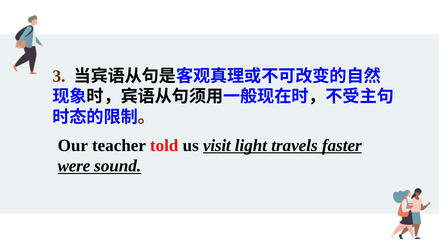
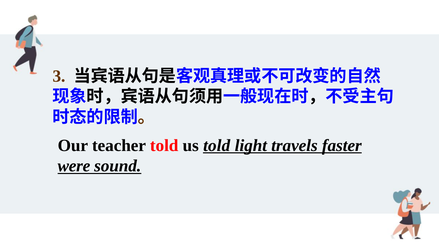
us visit: visit -> told
